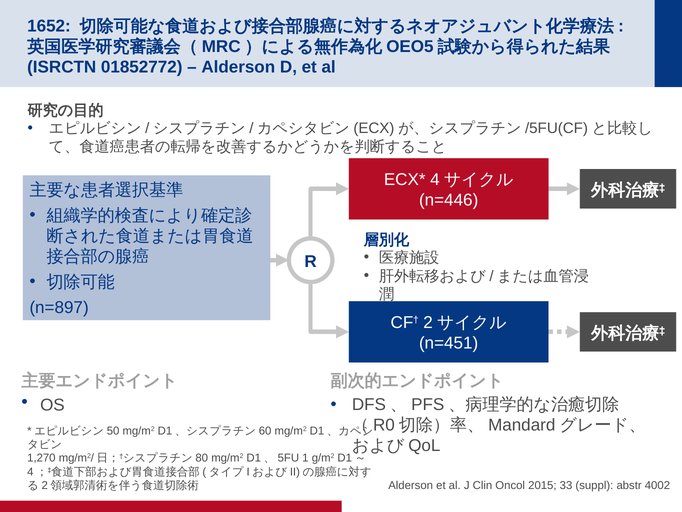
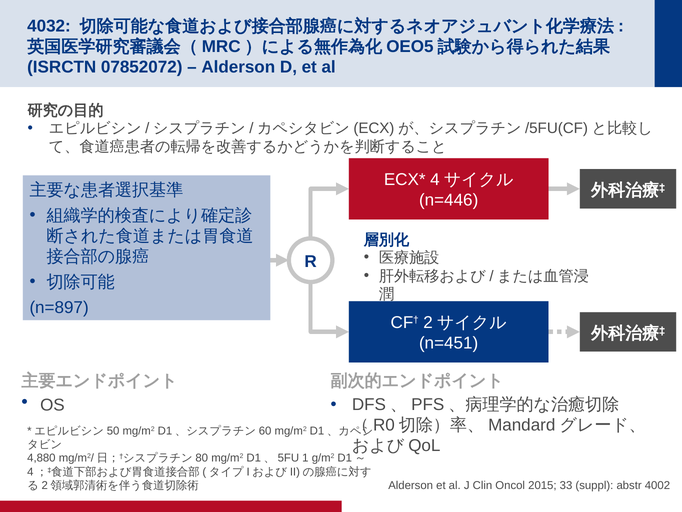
1652: 1652 -> 4032
01852772: 01852772 -> 07852072
1,270: 1,270 -> 4,880
